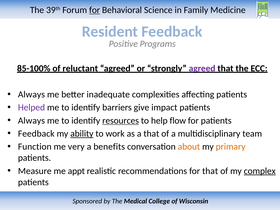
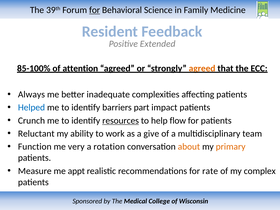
Programs: Programs -> Extended
reluctant: reluctant -> attention
agreed at (202, 68) colour: purple -> orange
Helped colour: purple -> blue
give: give -> part
Always at (31, 121): Always -> Crunch
Feedback at (36, 134): Feedback -> Reluctant
ability underline: present -> none
a that: that -> give
benefits: benefits -> rotation
for that: that -> rate
complex underline: present -> none
